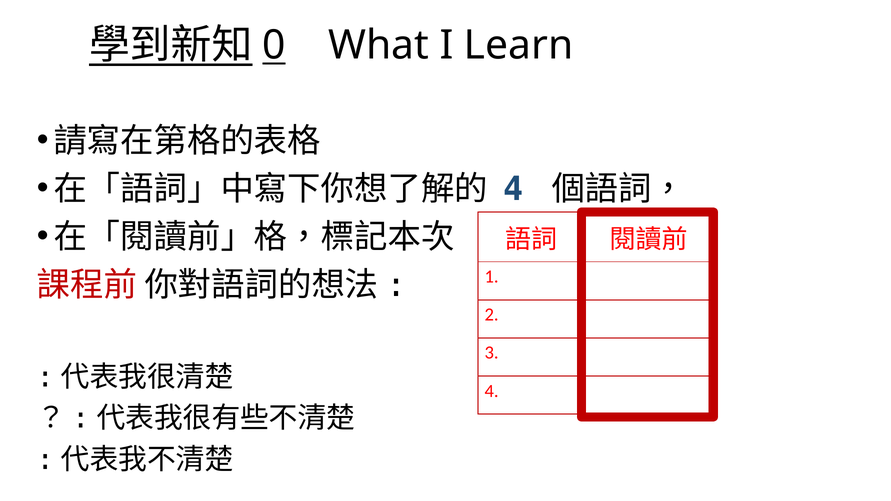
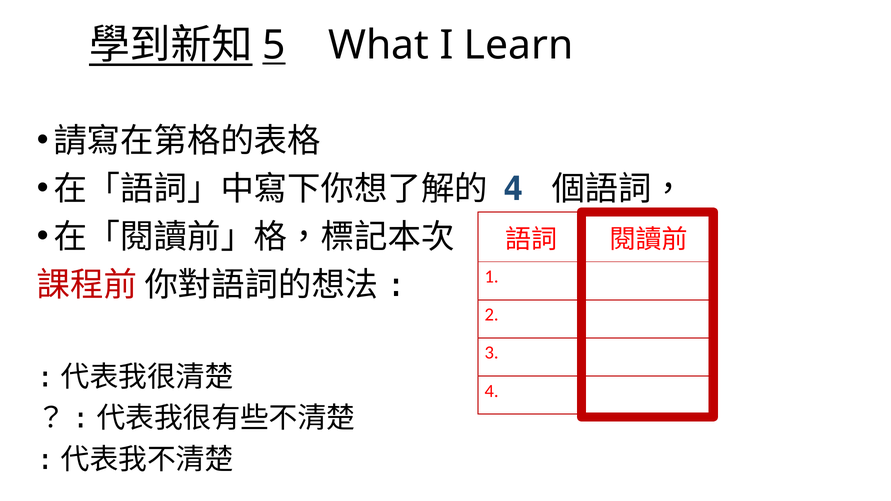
0: 0 -> 5
